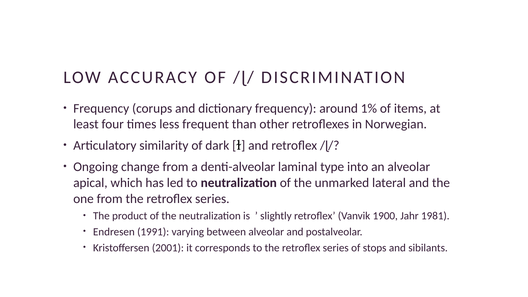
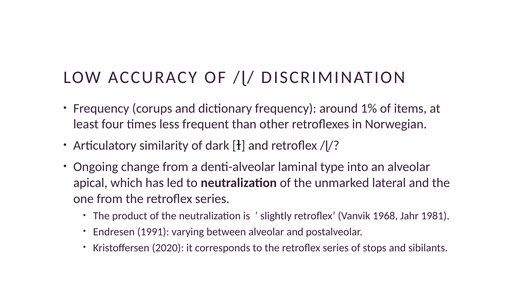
1900: 1900 -> 1968
2001: 2001 -> 2020
